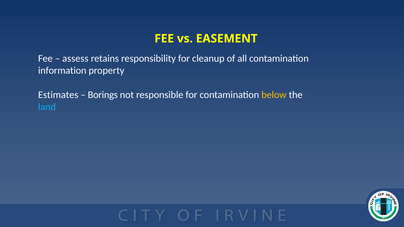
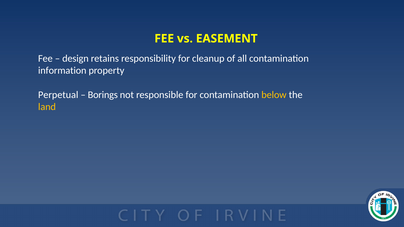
assess: assess -> design
Estimates: Estimates -> Perpetual
land colour: light blue -> yellow
